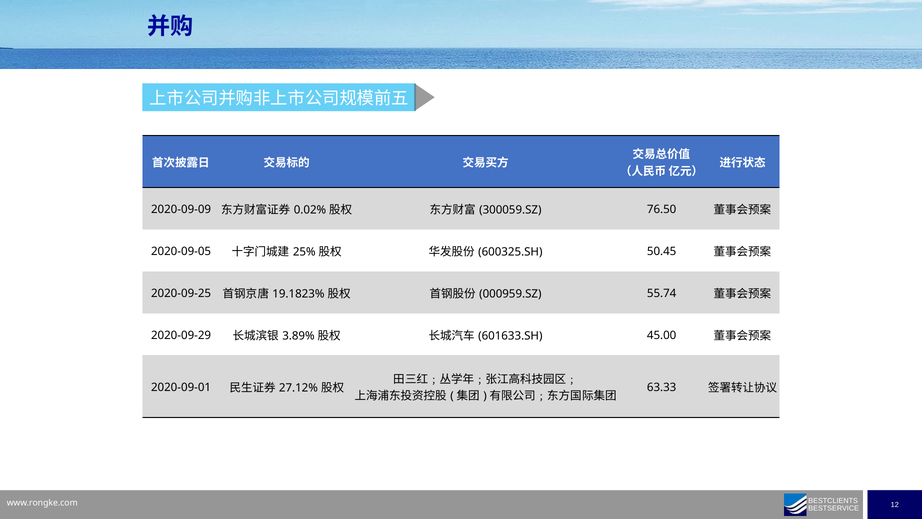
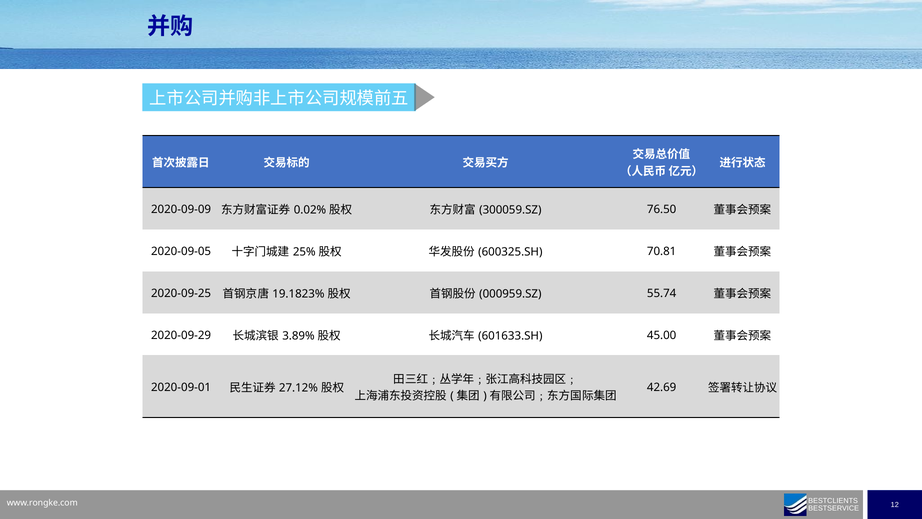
50.45: 50.45 -> 70.81
63.33: 63.33 -> 42.69
